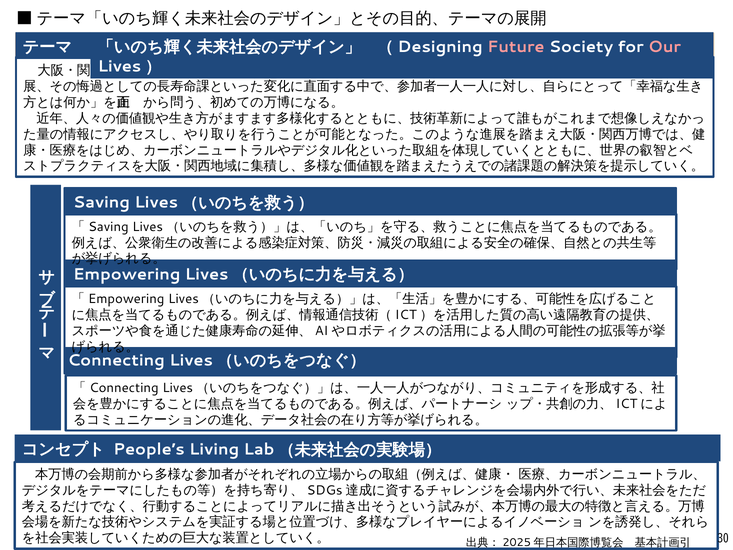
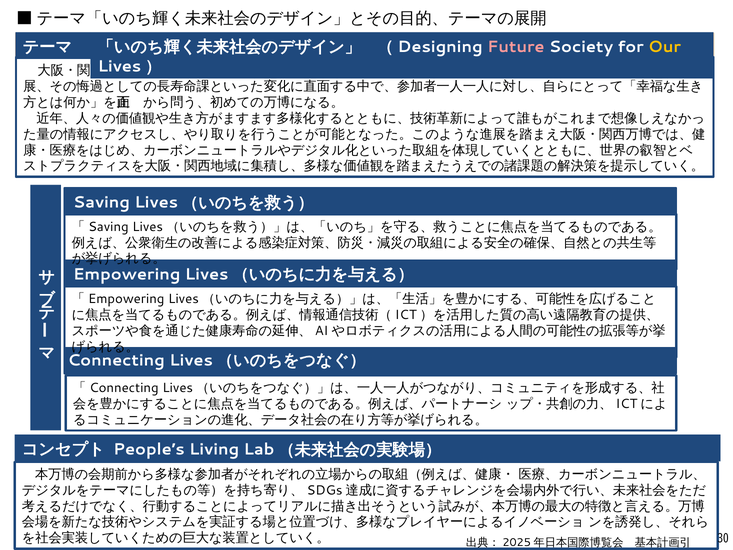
Our colour: pink -> yellow
